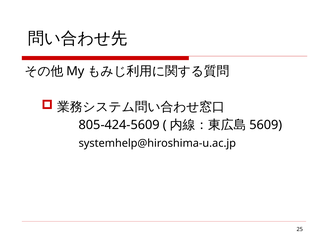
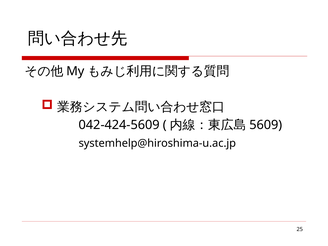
805-424-5609: 805-424-5609 -> 042-424-5609
